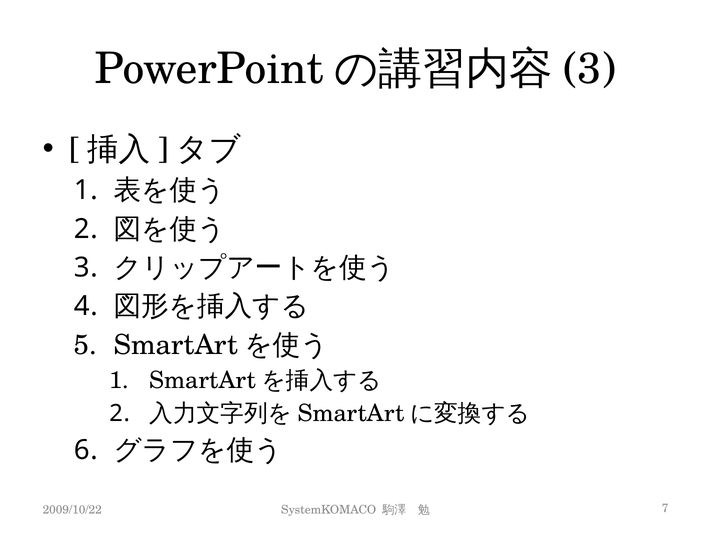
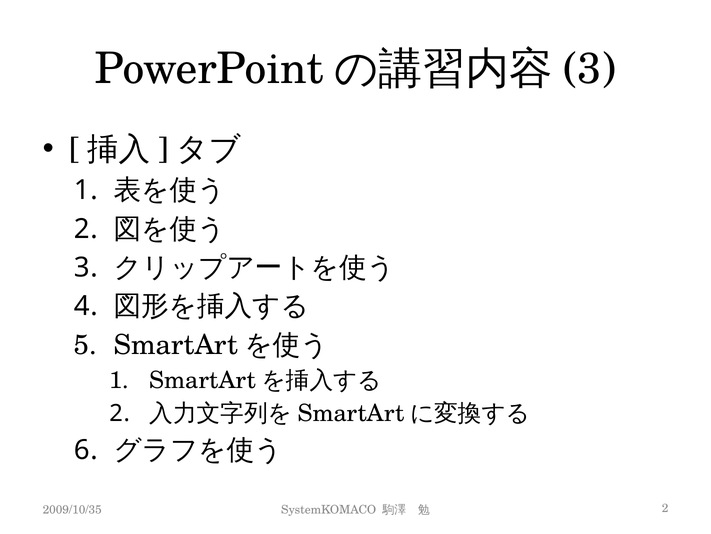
2009/10/22: 2009/10/22 -> 2009/10/35
7 at (665, 508): 7 -> 2
